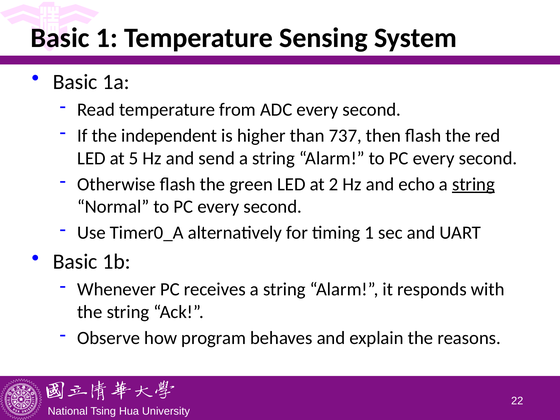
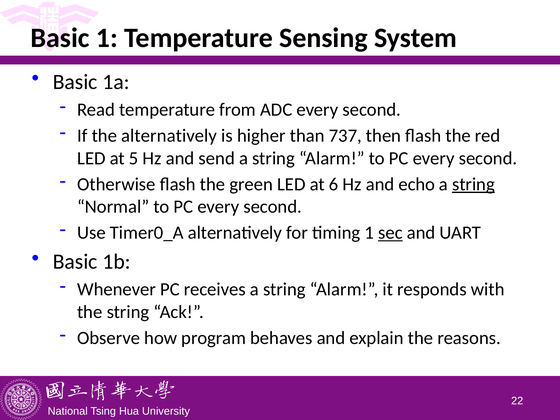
the independent: independent -> alternatively
2: 2 -> 6
sec underline: none -> present
